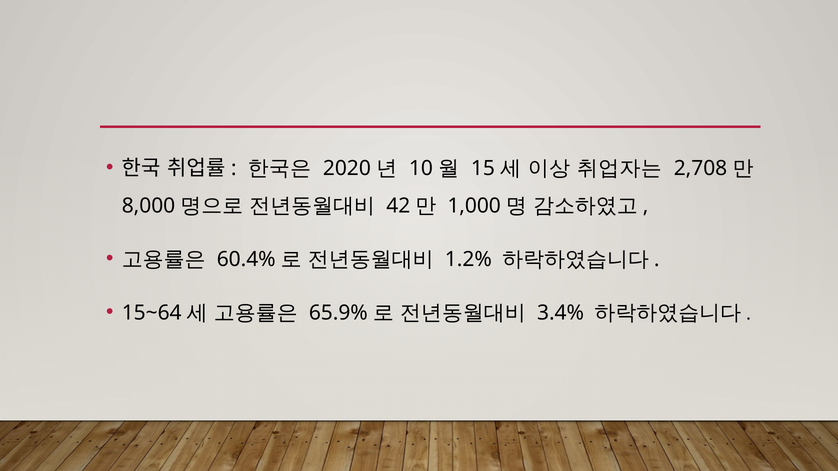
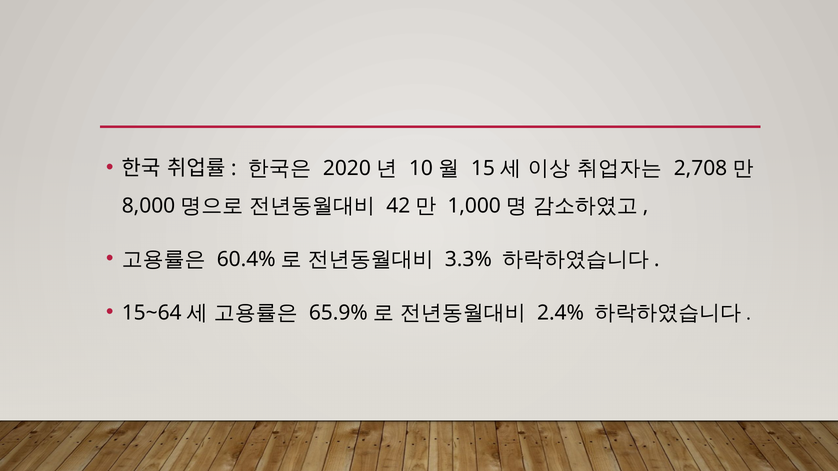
1.2%: 1.2% -> 3.3%
3.4%: 3.4% -> 2.4%
